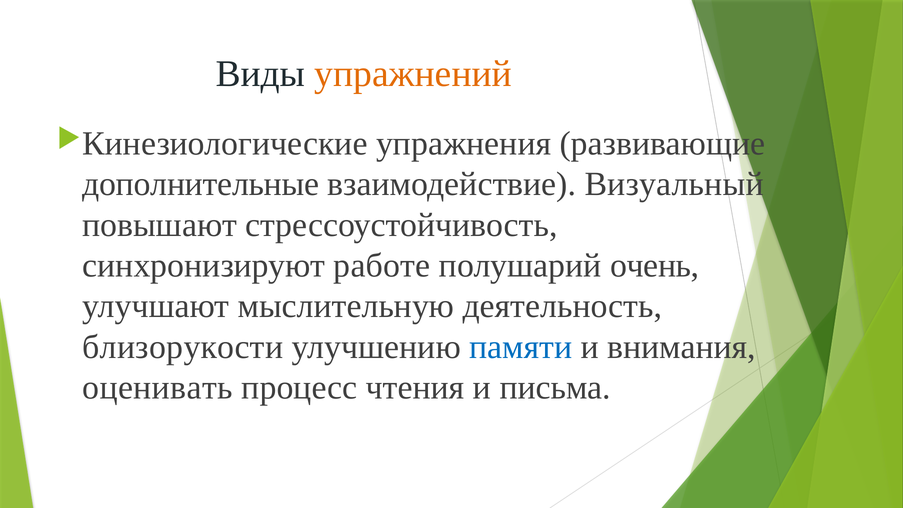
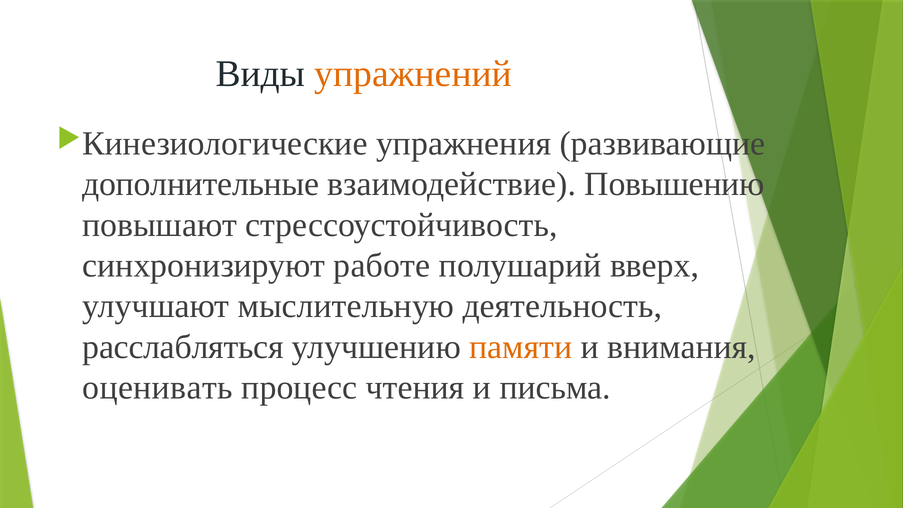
Визуальный: Визуальный -> Повышению
очень: очень -> вверх
близорукости: близорукости -> расслабляться
памяти colour: blue -> orange
